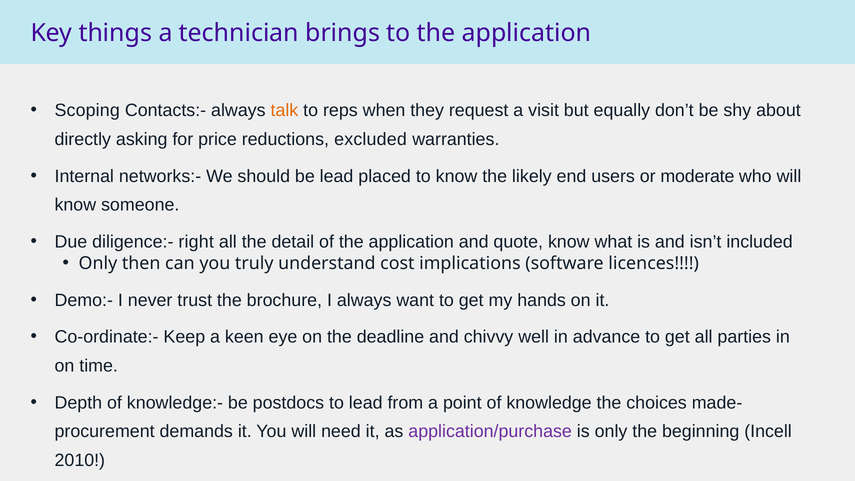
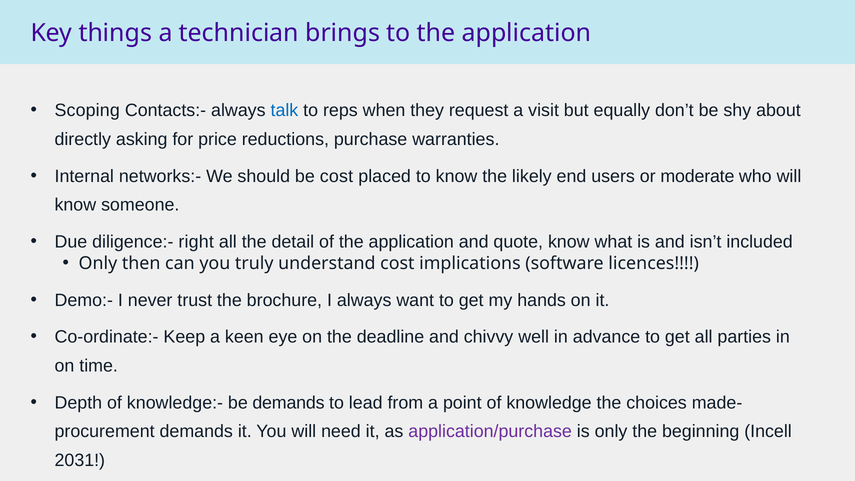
talk colour: orange -> blue
excluded: excluded -> purchase
be lead: lead -> cost
be postdocs: postdocs -> demands
2010: 2010 -> 2031
